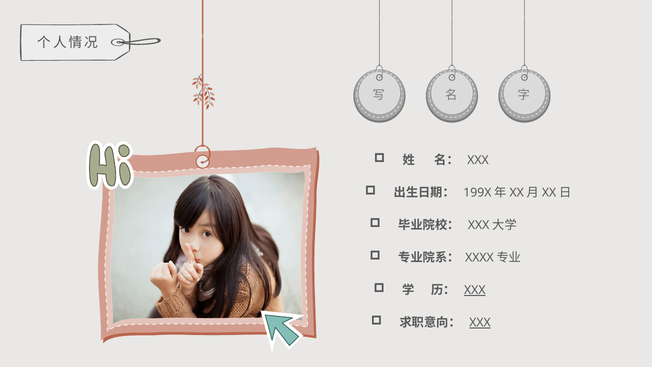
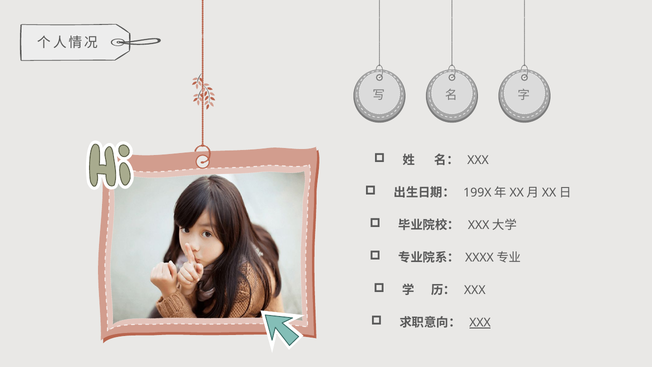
XXX at (475, 290) underline: present -> none
